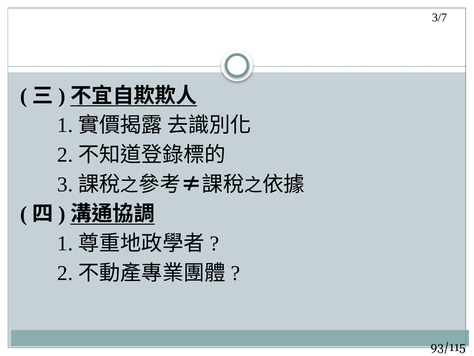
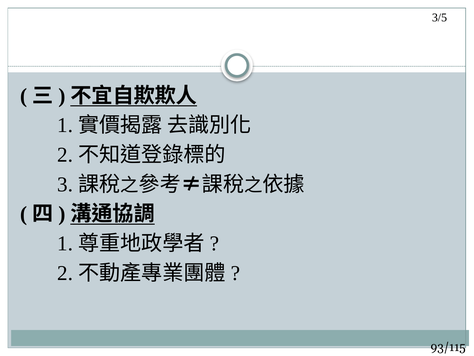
3/7: 3/7 -> 3/5
